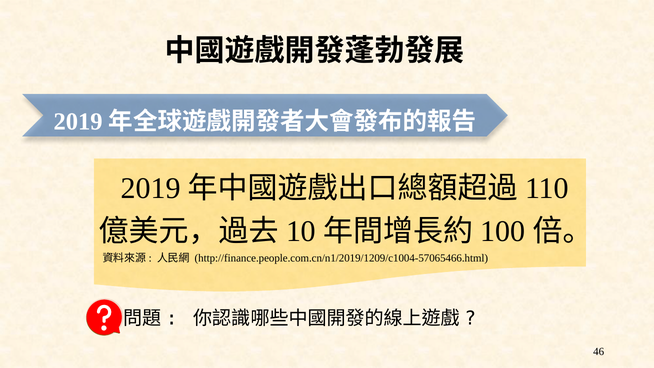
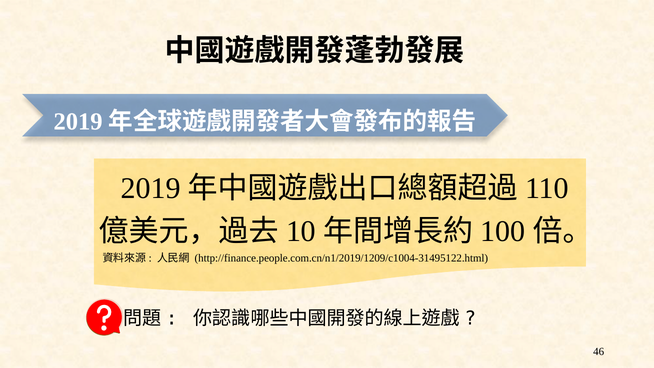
http://finance.people.com.cn/n1/2019/1209/c1004-57065466.html: http://finance.people.com.cn/n1/2019/1209/c1004-57065466.html -> http://finance.people.com.cn/n1/2019/1209/c1004-31495122.html
